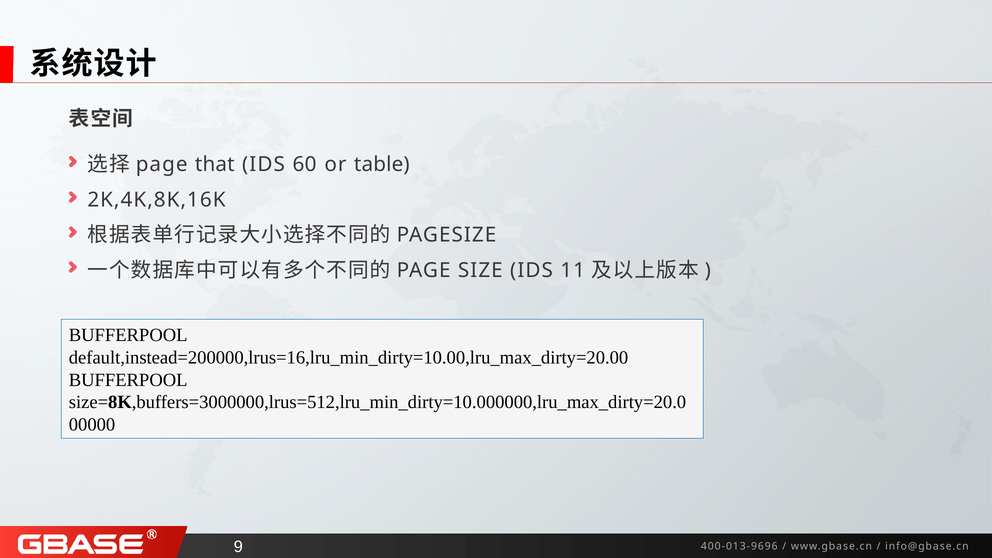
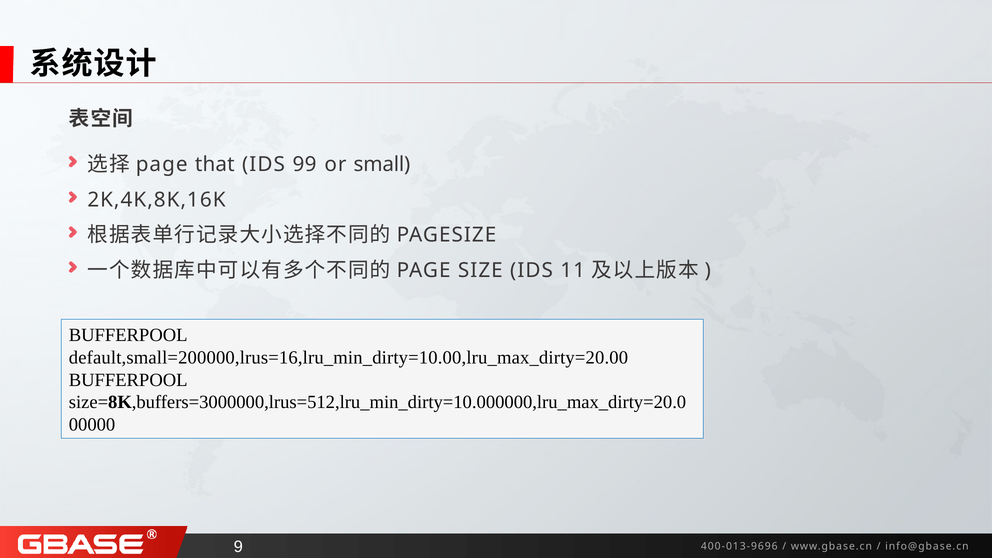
60: 60 -> 99
table: table -> small
default,instead=200000,lrus=16,lru_min_dirty=10.00,lru_max_dirty=20.00: default,instead=200000,lrus=16,lru_min_dirty=10.00,lru_max_dirty=20.00 -> default,small=200000,lrus=16,lru_min_dirty=10.00,lru_max_dirty=20.00
